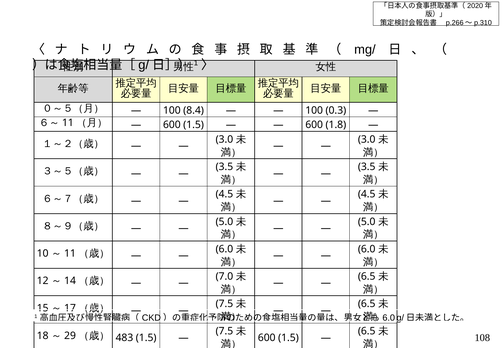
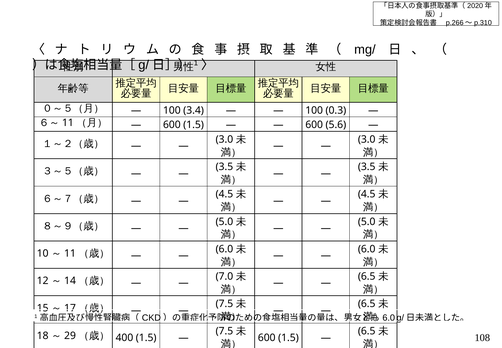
8.4: 8.4 -> 3.4
1.8: 1.8 -> 5.6
483: 483 -> 400
